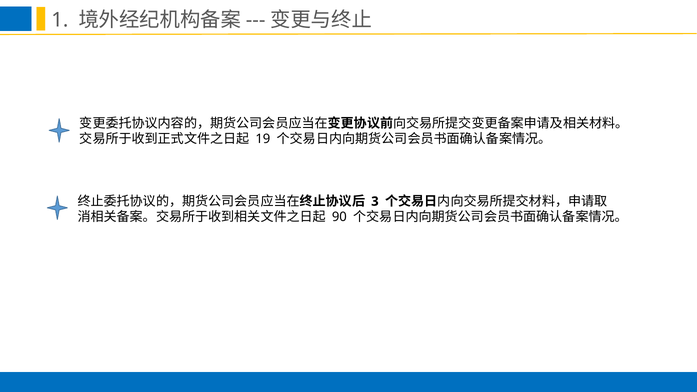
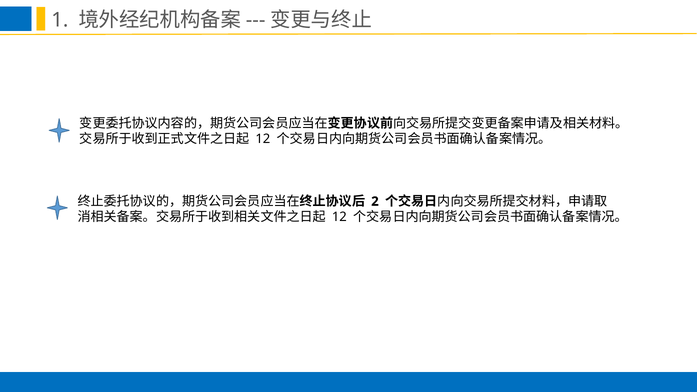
19 at (263, 139): 19 -> 12
3: 3 -> 2
90 at (339, 217): 90 -> 12
